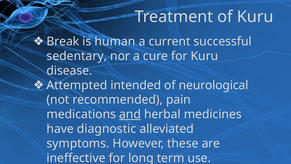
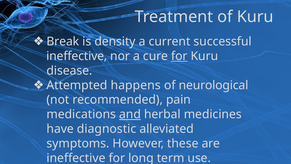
human: human -> density
sedentary at (77, 56): sedentary -> ineffective
for at (179, 56) underline: none -> present
intended: intended -> happens
